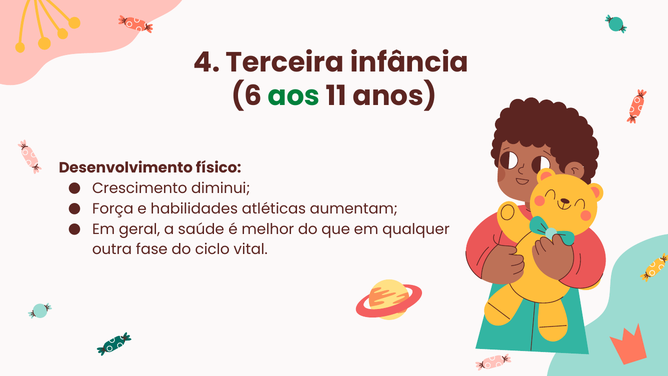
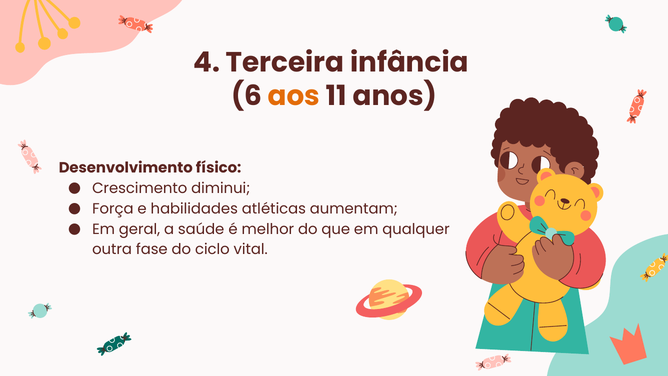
aos colour: green -> orange
